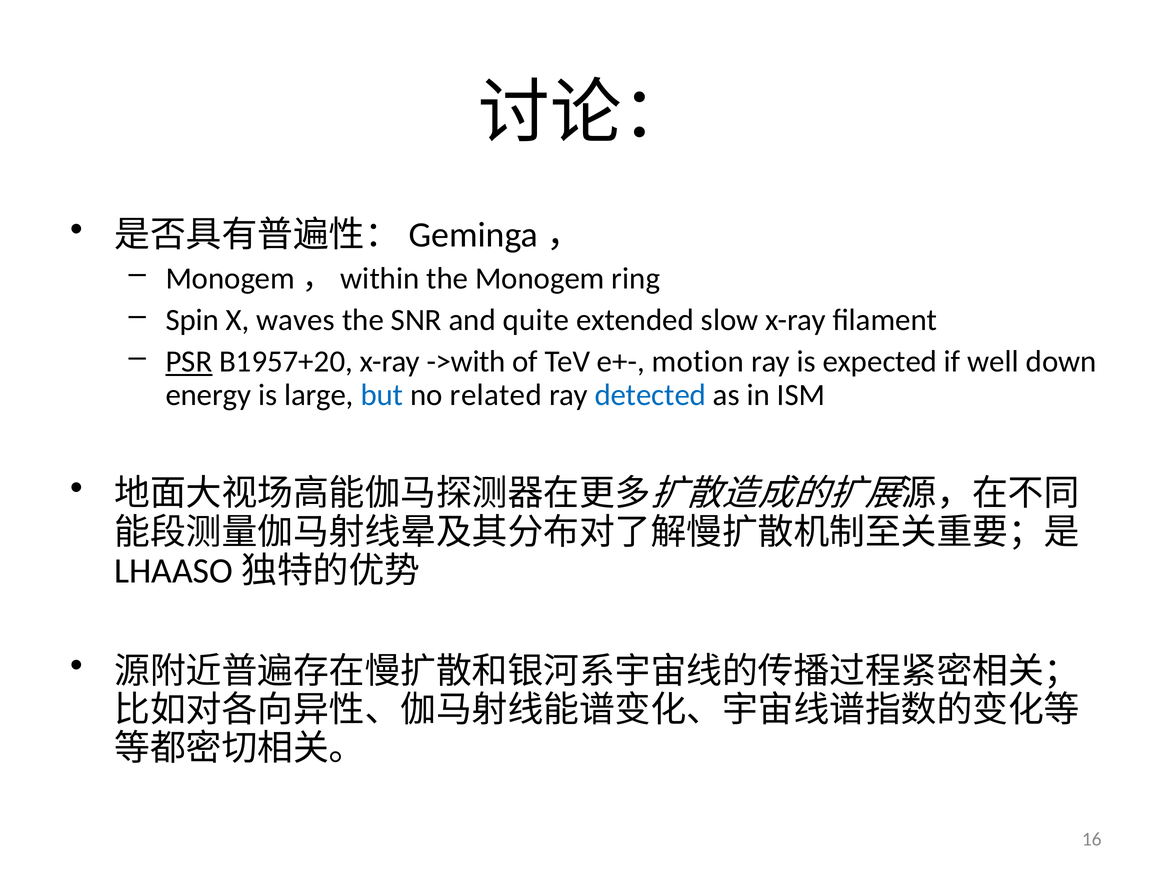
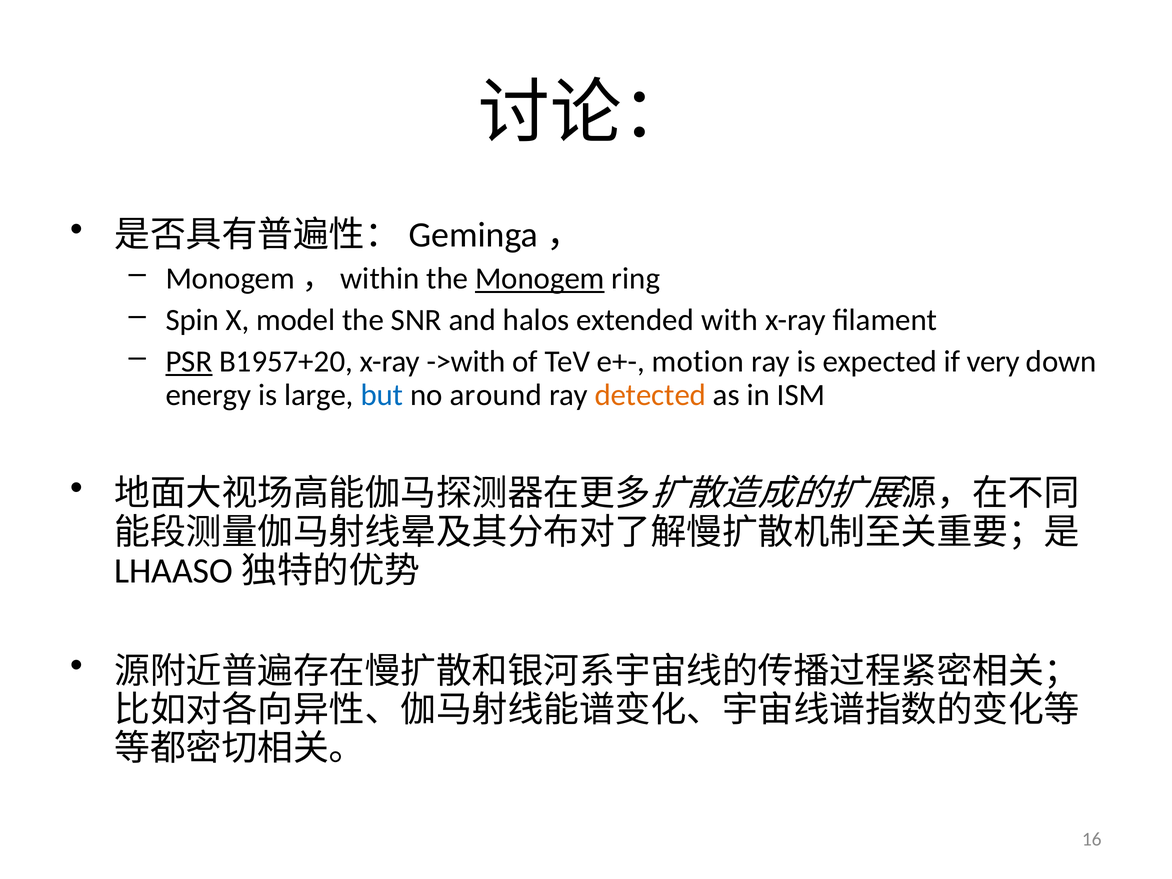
Monogem underline: none -> present
waves: waves -> model
quite: quite -> halos
slow: slow -> with
well: well -> very
related: related -> around
detected colour: blue -> orange
